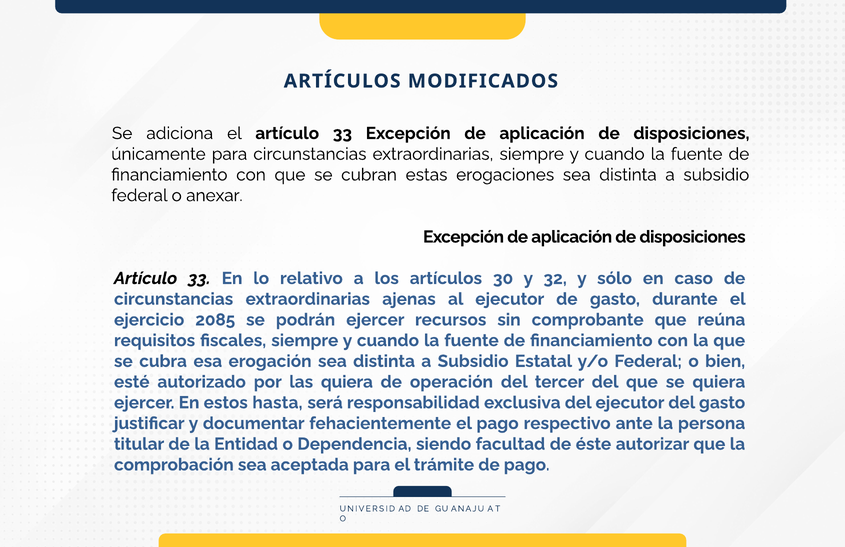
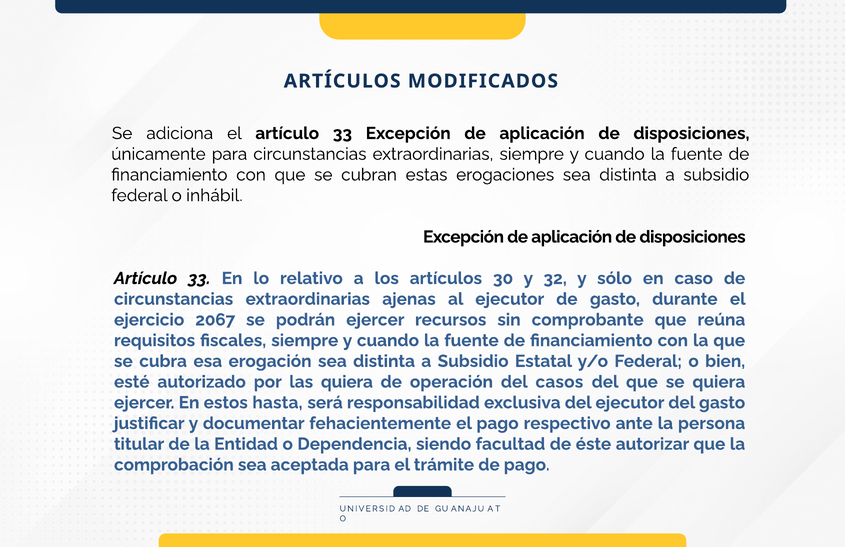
anexar: anexar -> inhábil
2085: 2085 -> 2067
tercer: tercer -> casos
